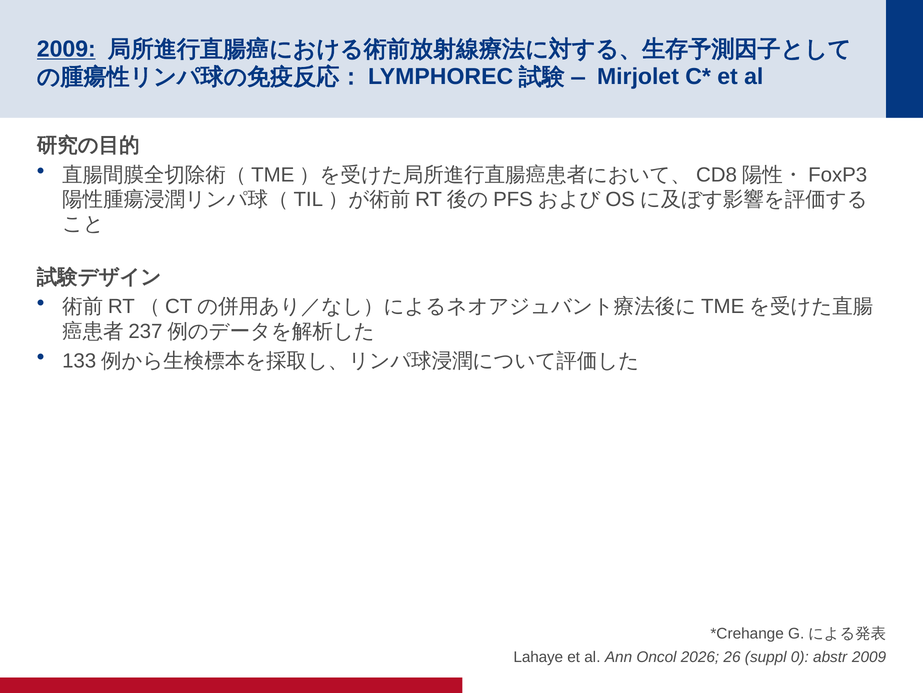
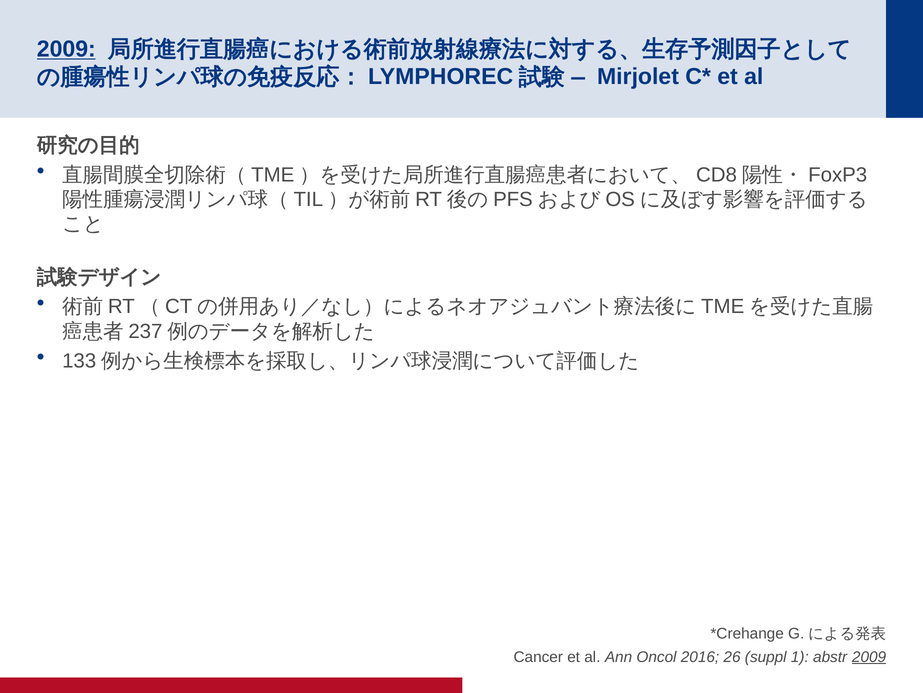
Lahaye: Lahaye -> Cancer
2026: 2026 -> 2016
0: 0 -> 1
2009 at (869, 656) underline: none -> present
